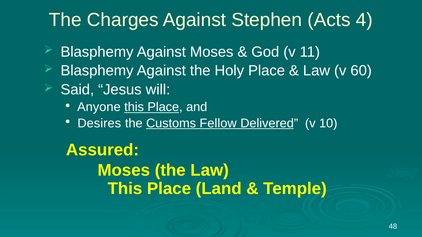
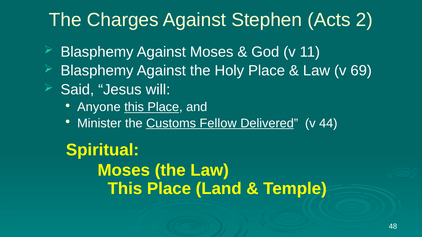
4: 4 -> 2
60: 60 -> 69
Desires: Desires -> Minister
10: 10 -> 44
Assured: Assured -> Spiritual
